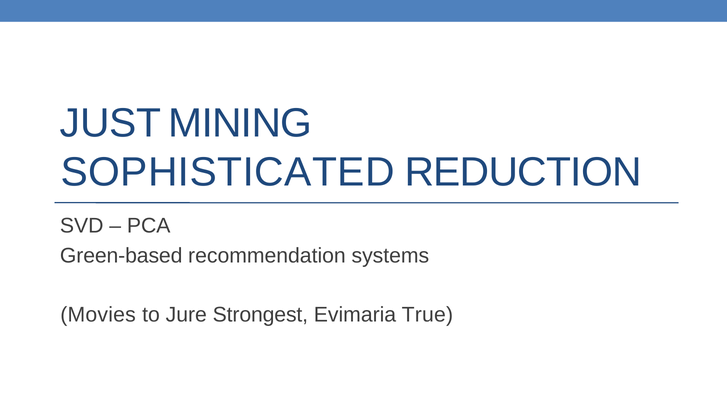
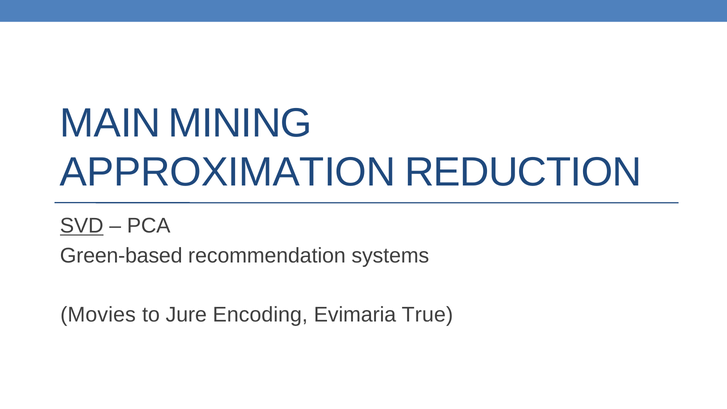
JUST: JUST -> MAIN
SOPHISTICATED: SOPHISTICATED -> APPROXIMATION
SVD underline: none -> present
Strongest: Strongest -> Encoding
